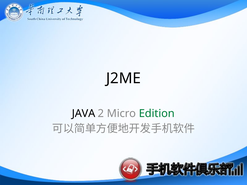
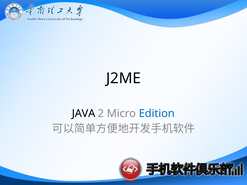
Edition colour: green -> blue
